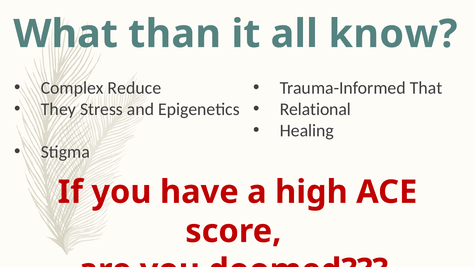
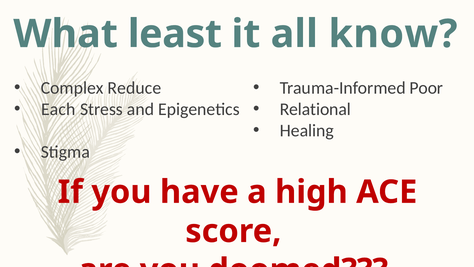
than: than -> least
That: That -> Poor
They: They -> Each
